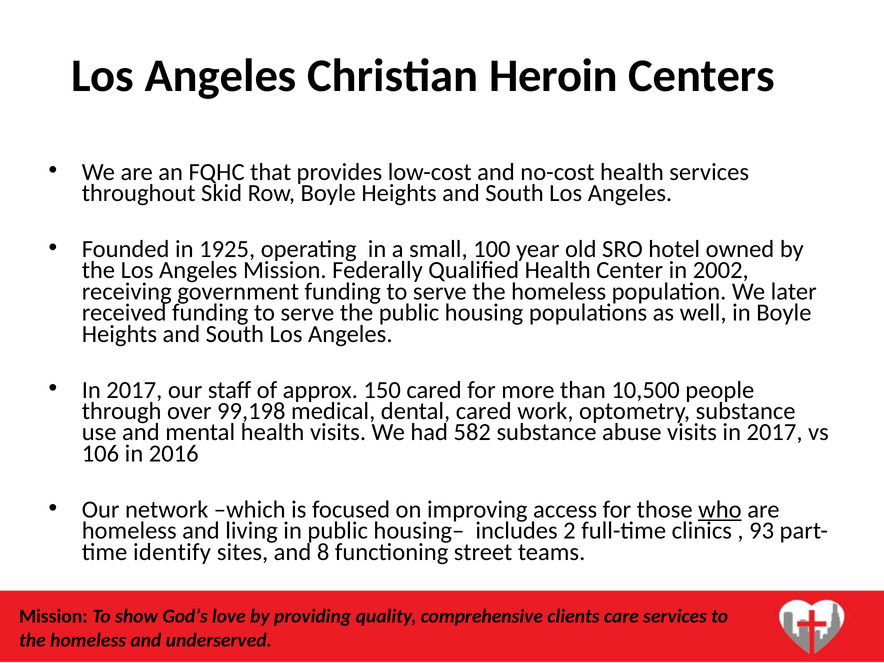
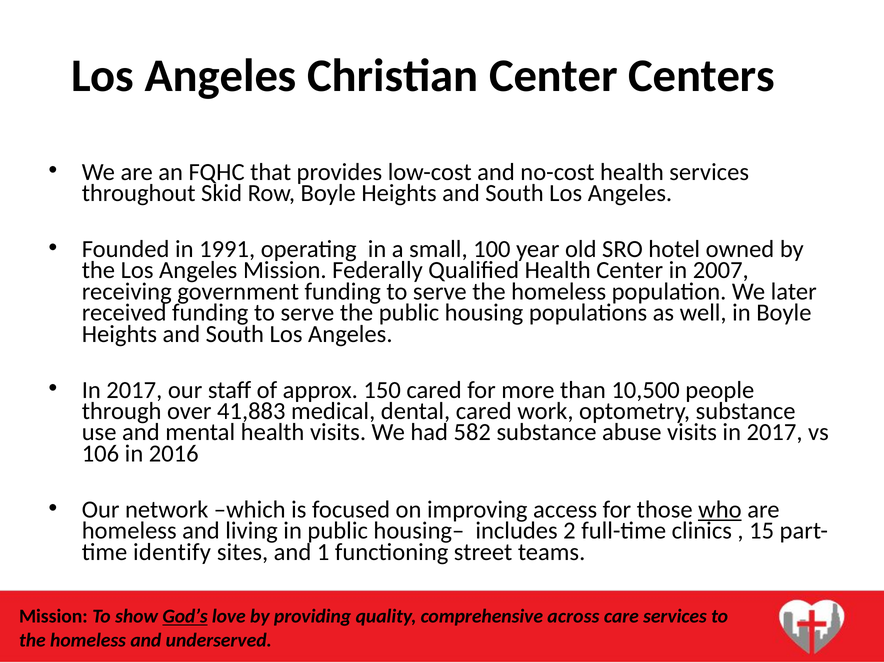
Christian Heroin: Heroin -> Center
1925: 1925 -> 1991
2002: 2002 -> 2007
99,198: 99,198 -> 41,883
93: 93 -> 15
8: 8 -> 1
God’s underline: none -> present
clients: clients -> across
